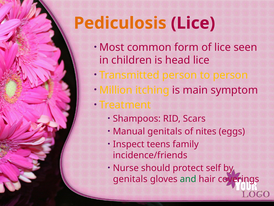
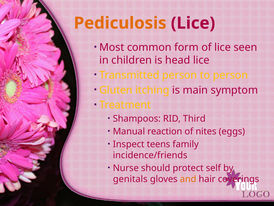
Million: Million -> Gluten
Scars: Scars -> Third
Manual genitals: genitals -> reaction
and colour: green -> orange
